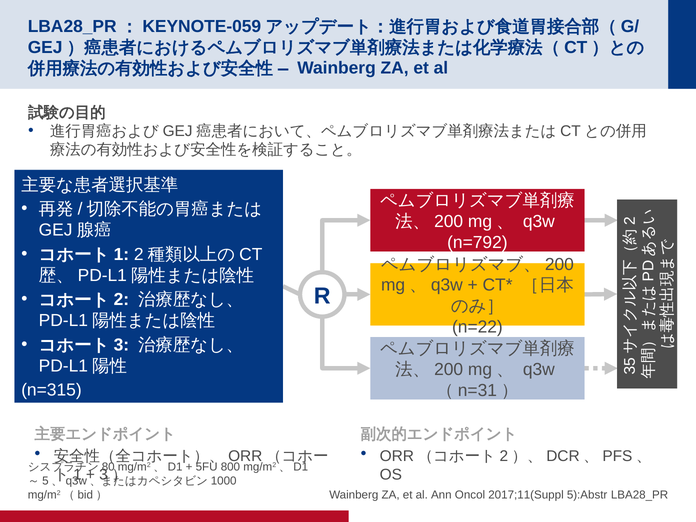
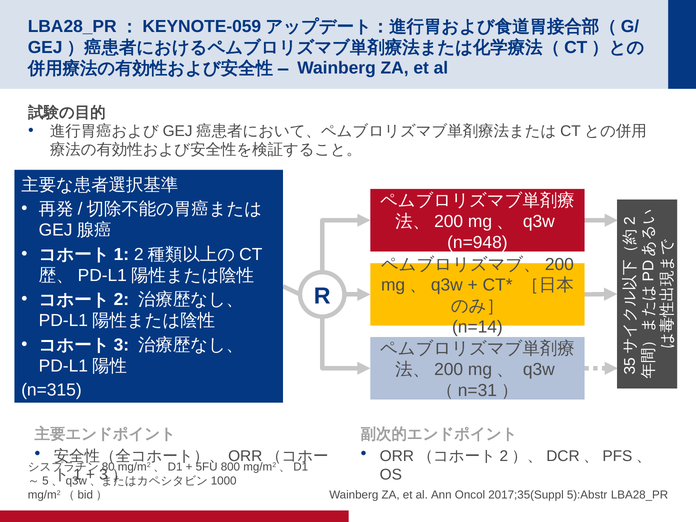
n=792: n=792 -> n=948
n=22: n=22 -> n=14
2017;11(Suppl: 2017;11(Suppl -> 2017;35(Suppl
